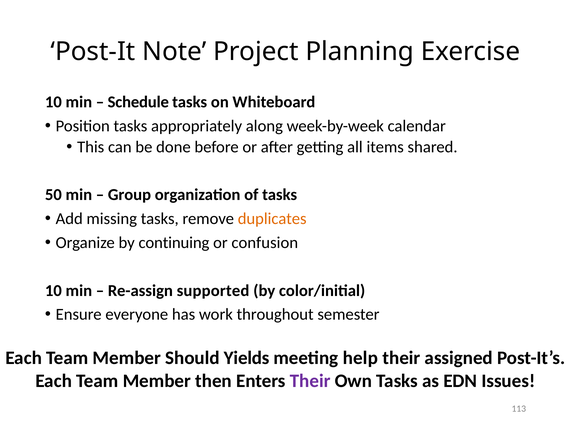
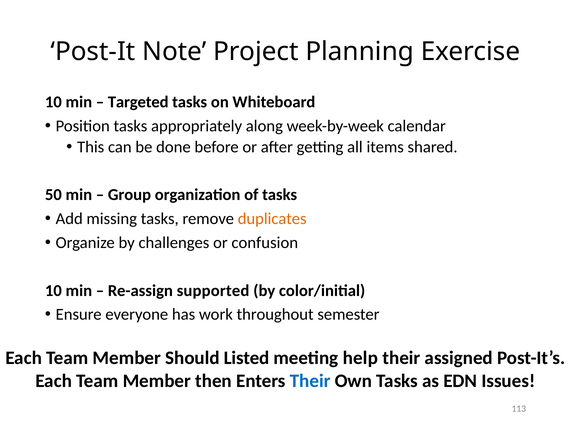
Schedule: Schedule -> Targeted
continuing: continuing -> challenges
Yields: Yields -> Listed
Their at (310, 381) colour: purple -> blue
